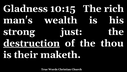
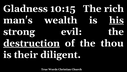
his underline: none -> present
just: just -> evil
maketh: maketh -> diligent
